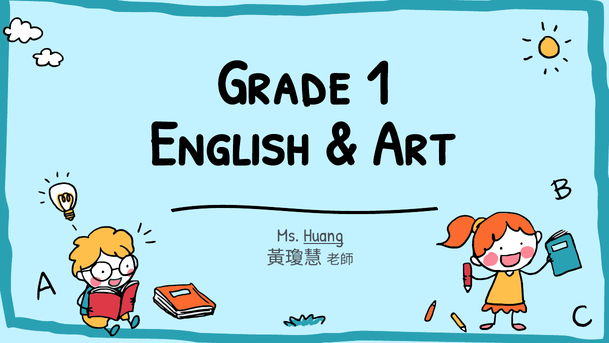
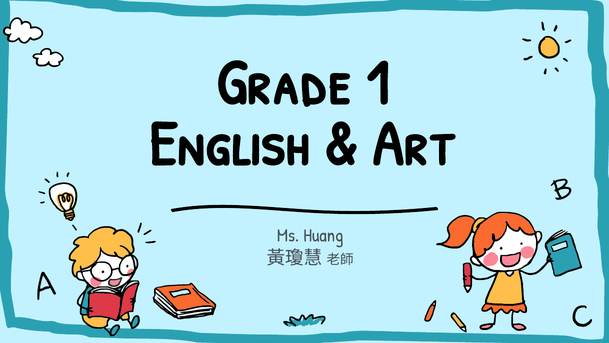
Huang underline: present -> none
